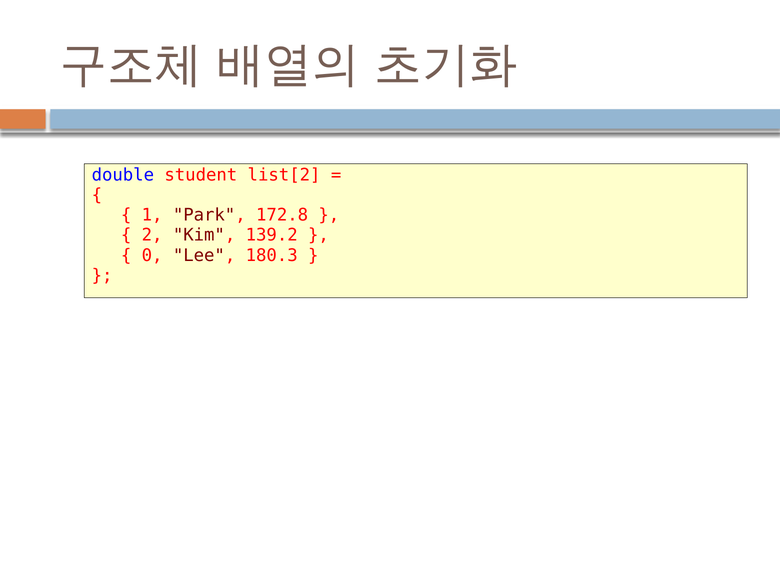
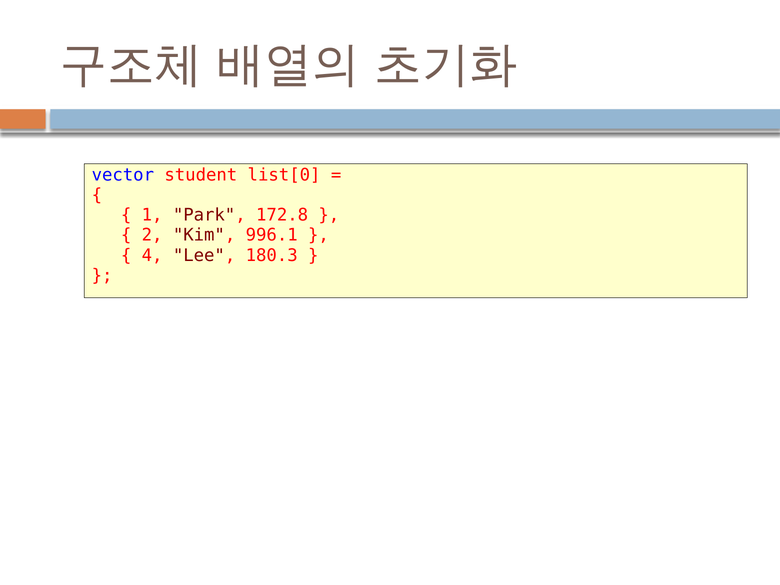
double: double -> vector
list[2: list[2 -> list[0
139.2: 139.2 -> 996.1
0: 0 -> 4
